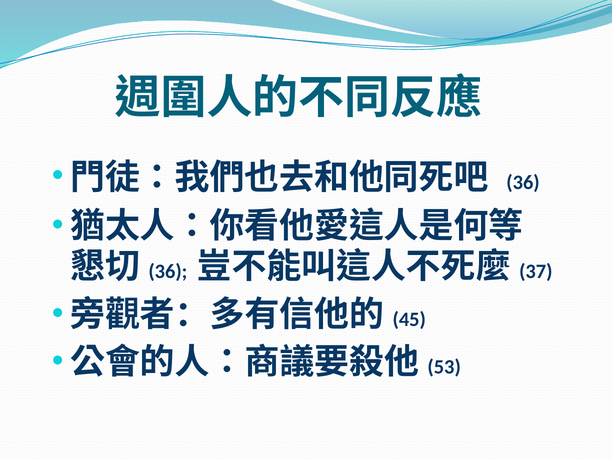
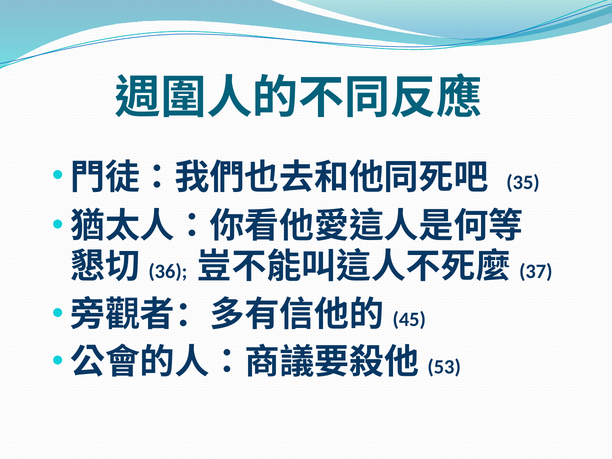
36 at (523, 183): 36 -> 35
